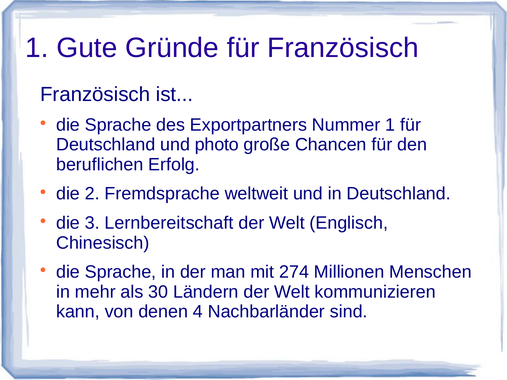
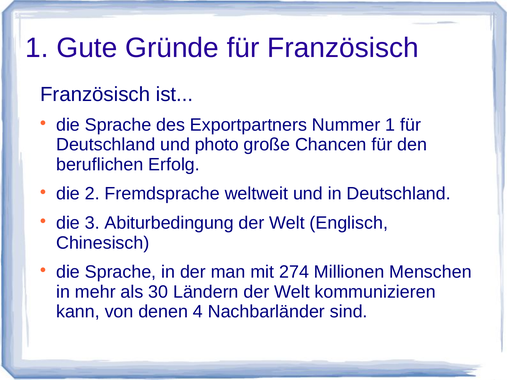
Lernbereitschaft: Lernbereitschaft -> Abiturbedingung
